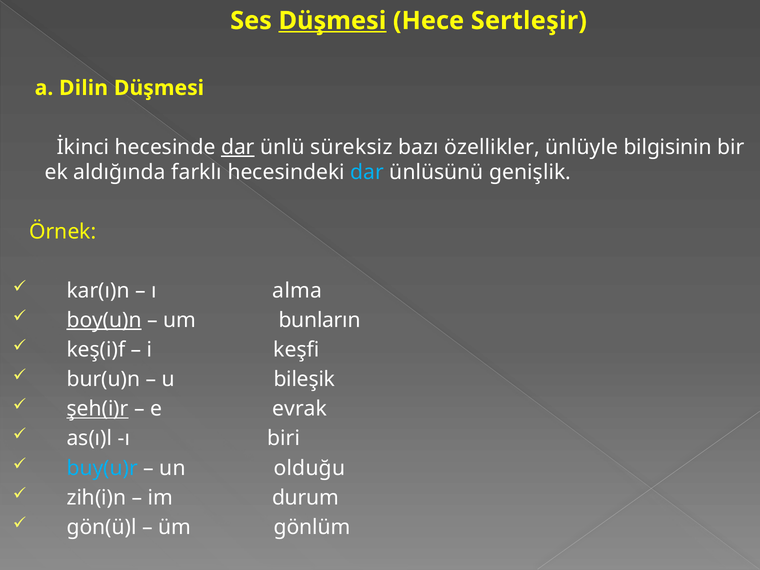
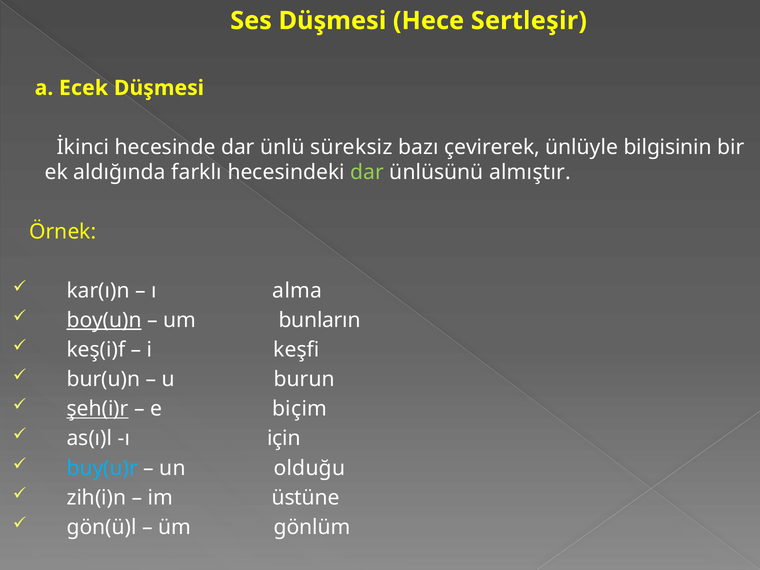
Düşmesi at (332, 21) underline: present -> none
Dilin: Dilin -> Ecek
dar at (238, 147) underline: present -> none
özellikler: özellikler -> çevirerek
dar at (367, 172) colour: light blue -> light green
genişlik: genişlik -> almıştır
bileşik: bileşik -> burun
evrak: evrak -> biçim
biri: biri -> için
durum: durum -> üstüne
